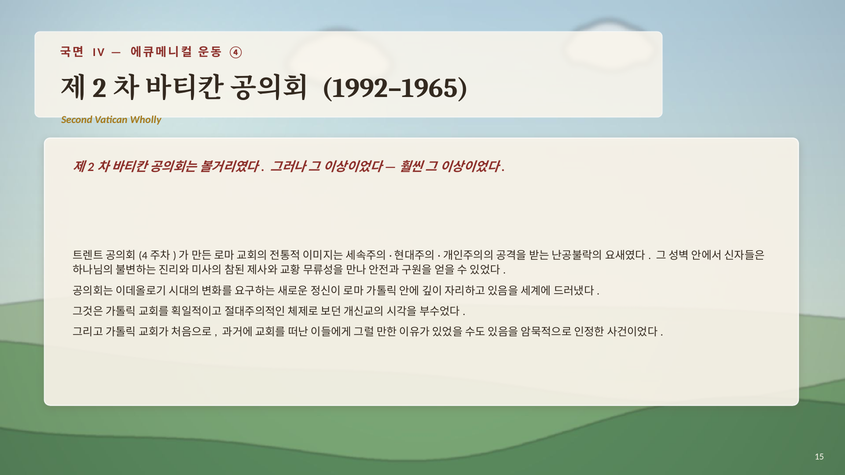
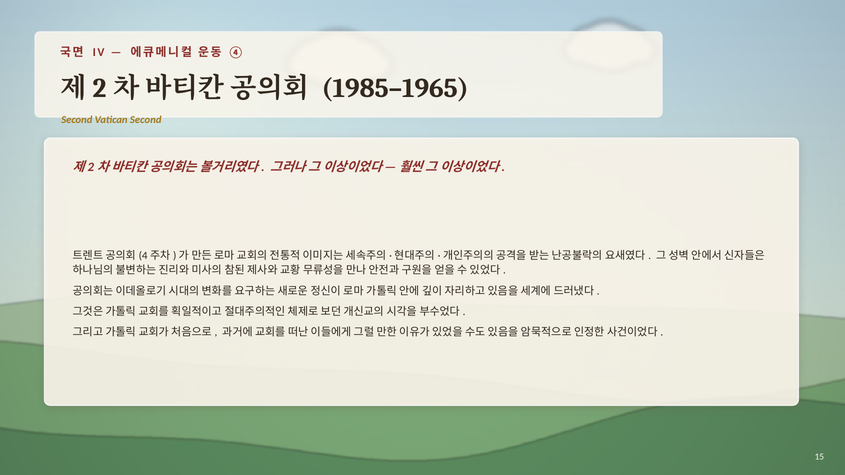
1992–1965: 1992–1965 -> 1985–1965
Vatican Wholly: Wholly -> Second
